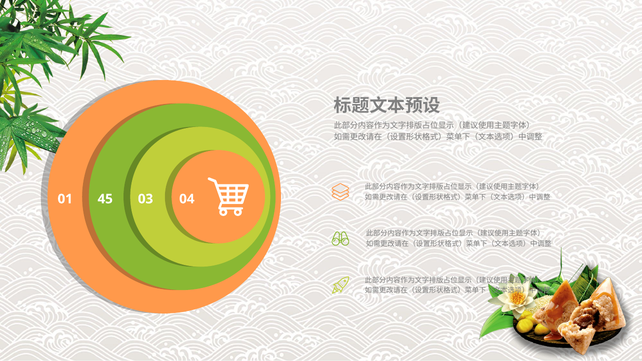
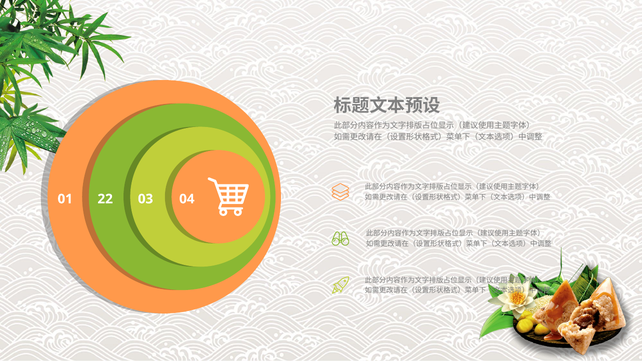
45: 45 -> 22
